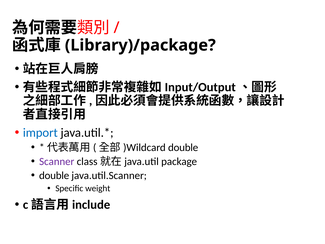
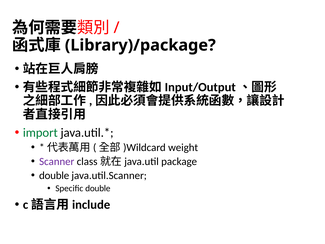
import colour: blue -> green
double at (183, 147): double -> weight
Specific weight: weight -> double
